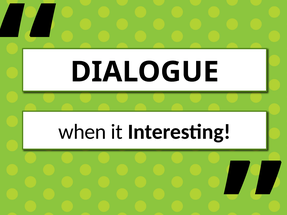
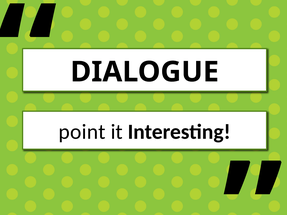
when: when -> point
